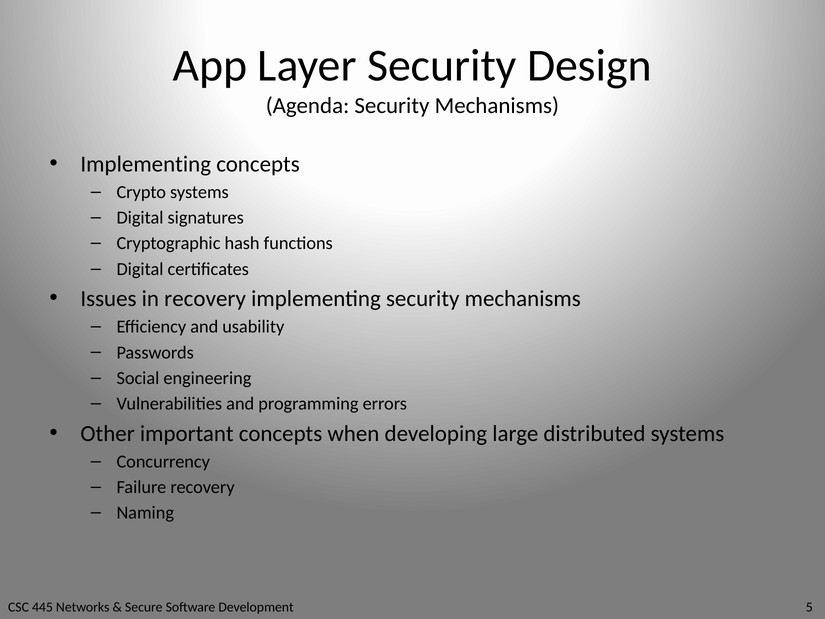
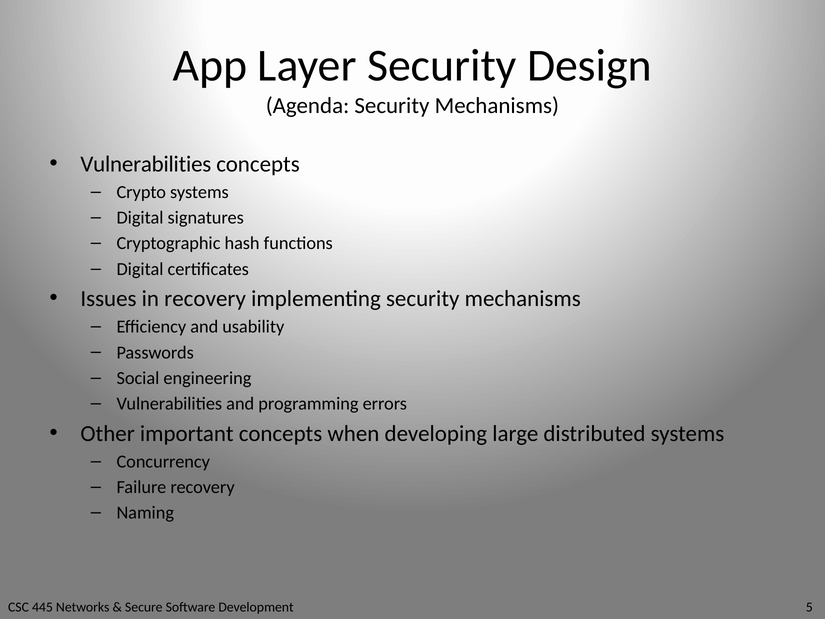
Implementing at (146, 164): Implementing -> Vulnerabilities
